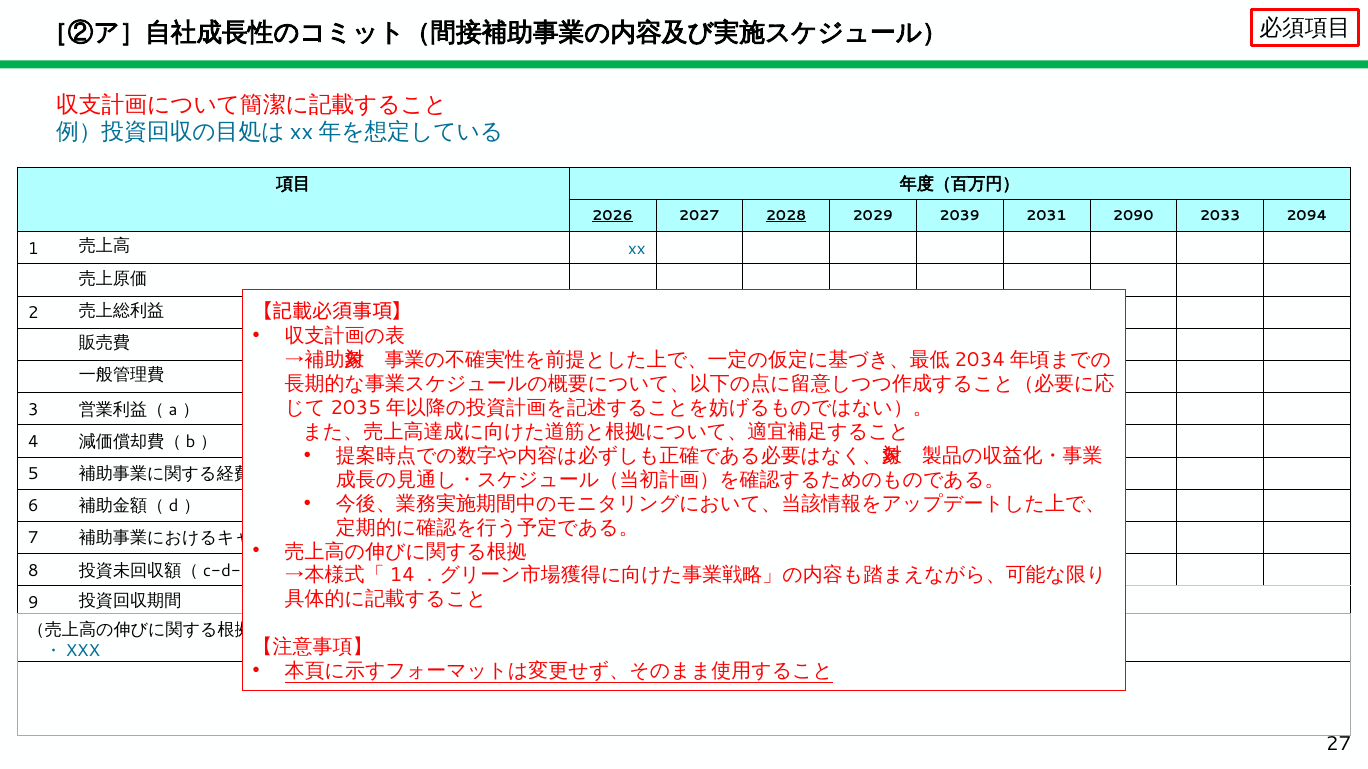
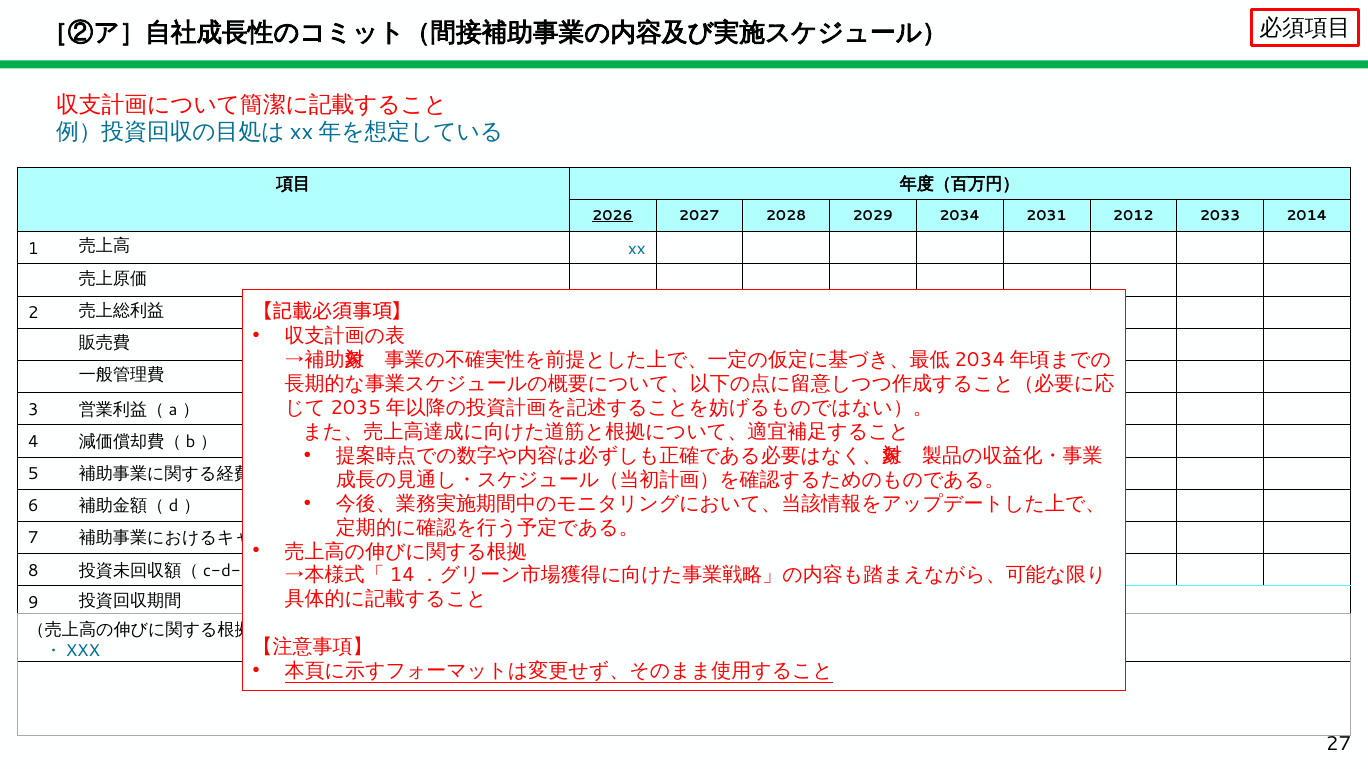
2028 underline: present -> none
2039: 2039 -> 2034
2090: 2090 -> 2012
2094: 2094 -> 2014
